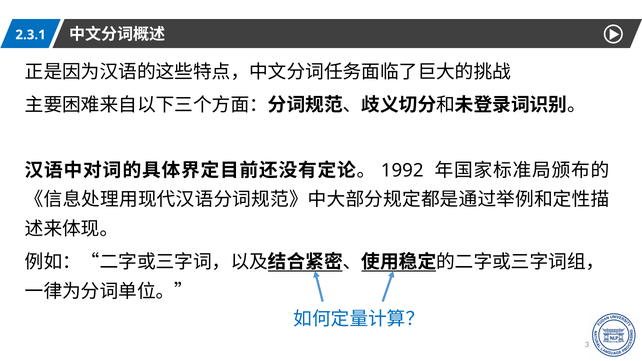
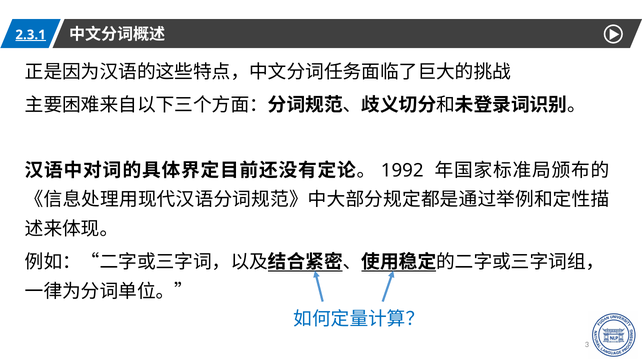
2.3.1 underline: none -> present
